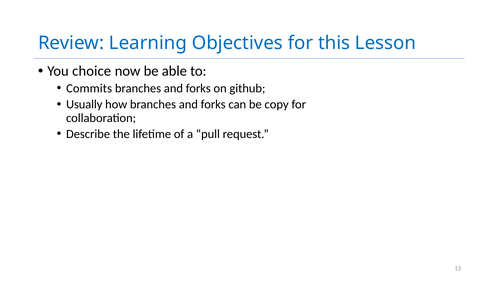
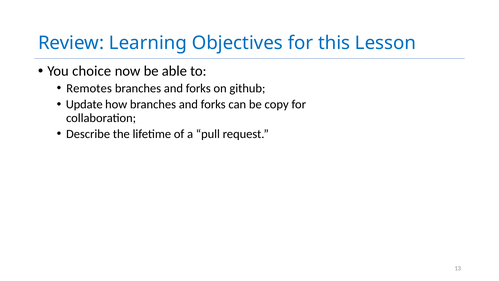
Commits: Commits -> Remotes
Usually: Usually -> Update
